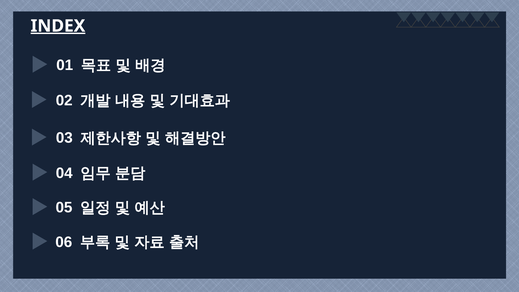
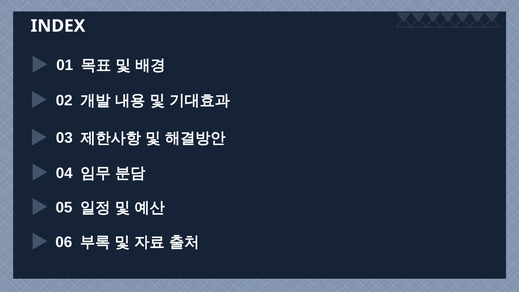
INDEX underline: present -> none
